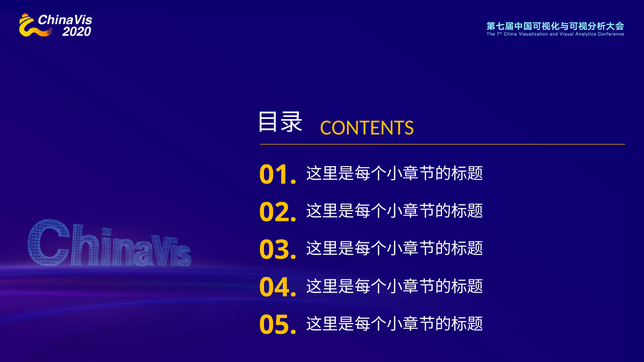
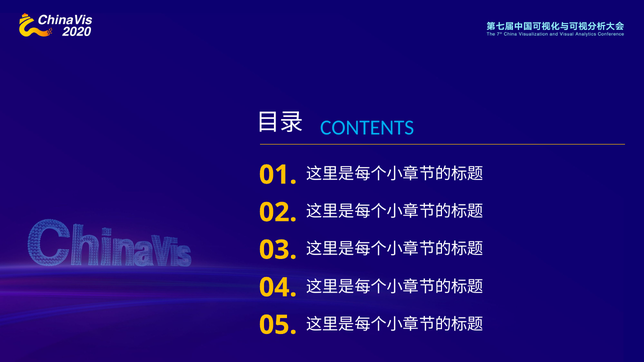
CONTENTS colour: yellow -> light blue
